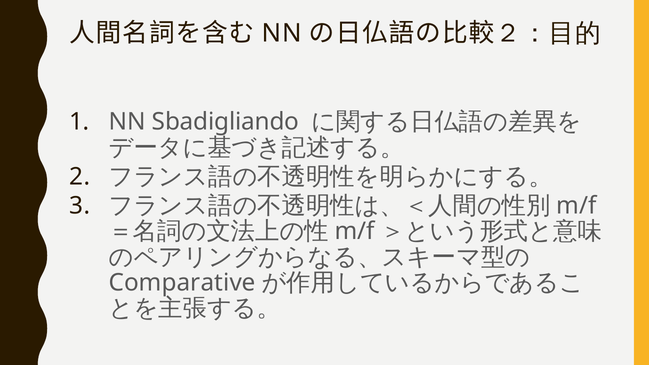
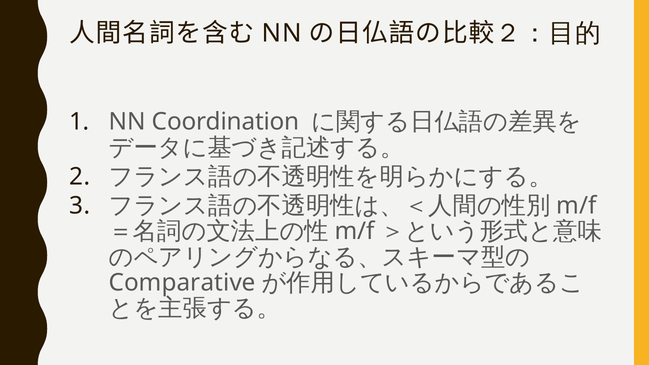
Sbadigliando: Sbadigliando -> Coordination
